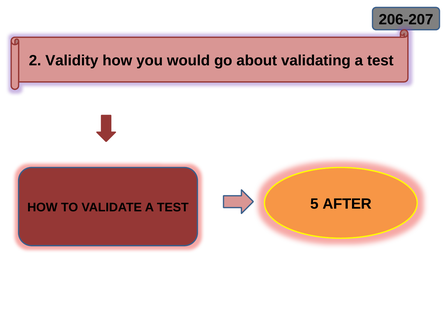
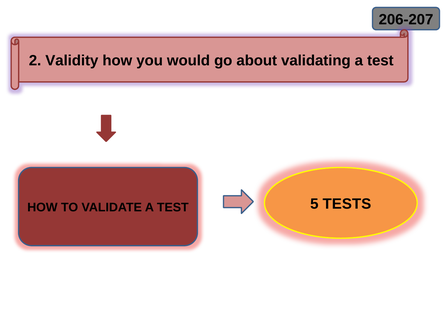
AFTER: AFTER -> TESTS
